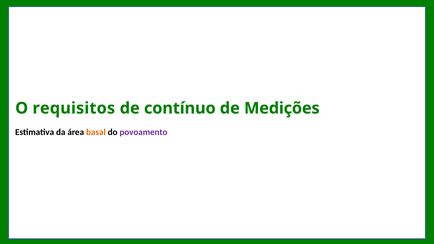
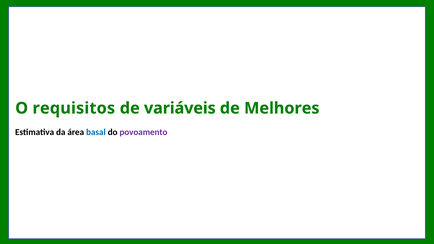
contínuo: contínuo -> variáveis
Medições: Medições -> Melhores
basal colour: orange -> blue
